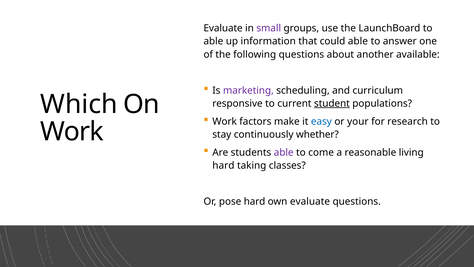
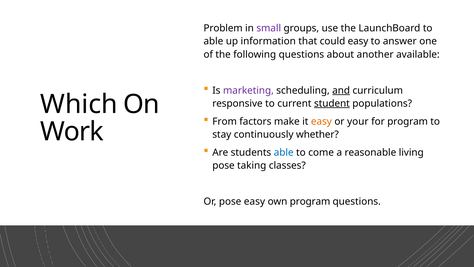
Evaluate at (223, 28): Evaluate -> Problem
could able: able -> easy
and underline: none -> present
Work at (225, 121): Work -> From
easy at (321, 121) colour: blue -> orange
for research: research -> program
able at (284, 152) colour: purple -> blue
hard at (223, 165): hard -> pose
pose hard: hard -> easy
own evaluate: evaluate -> program
